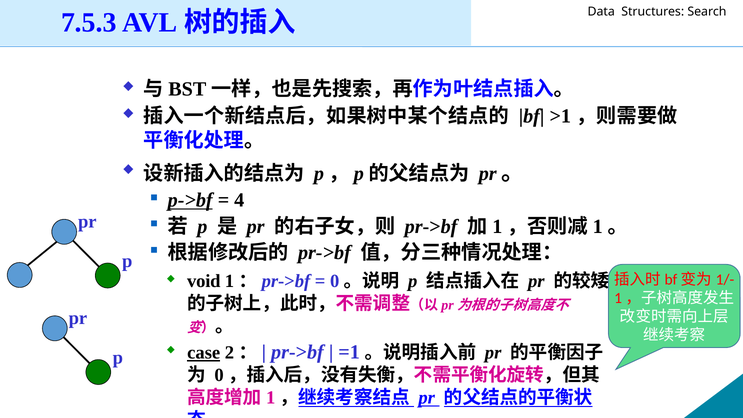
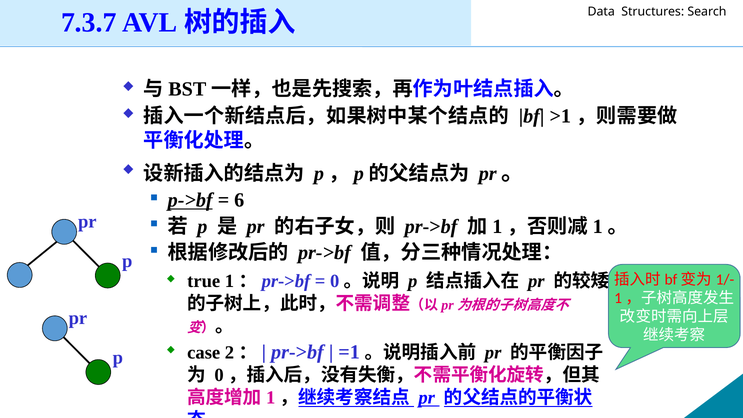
7.5.3: 7.5.3 -> 7.3.7
4: 4 -> 6
void: void -> true
case underline: present -> none
